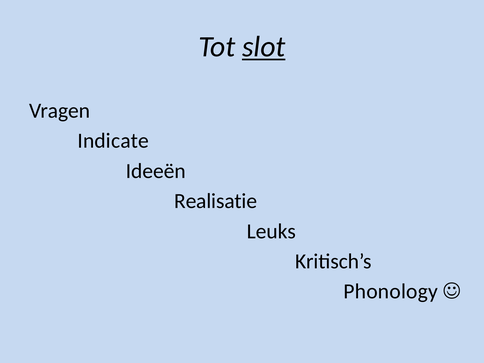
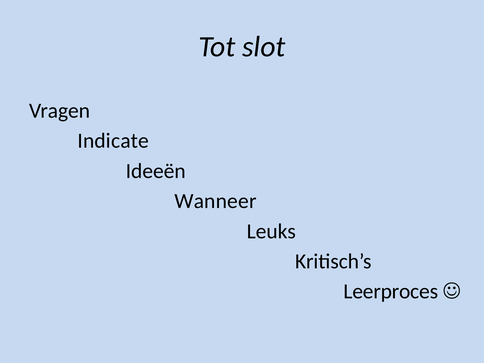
slot underline: present -> none
Realisatie: Realisatie -> Wanneer
Phonology: Phonology -> Leerproces
